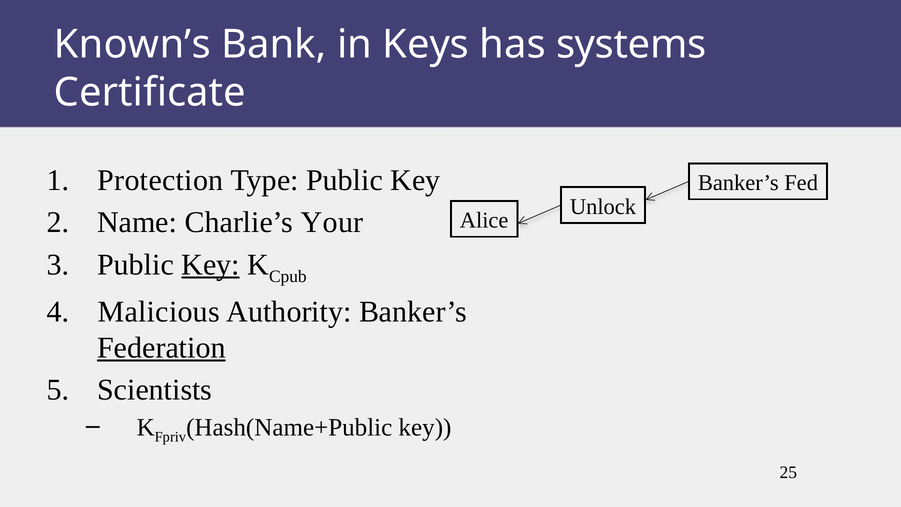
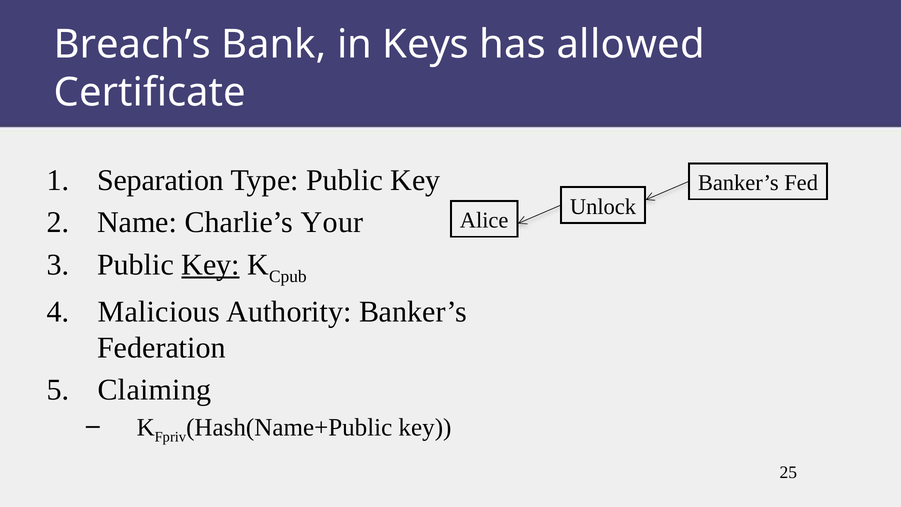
Known’s: Known’s -> Breach’s
systems: systems -> allowed
Protection: Protection -> Separation
Federation underline: present -> none
Scientists: Scientists -> Claiming
